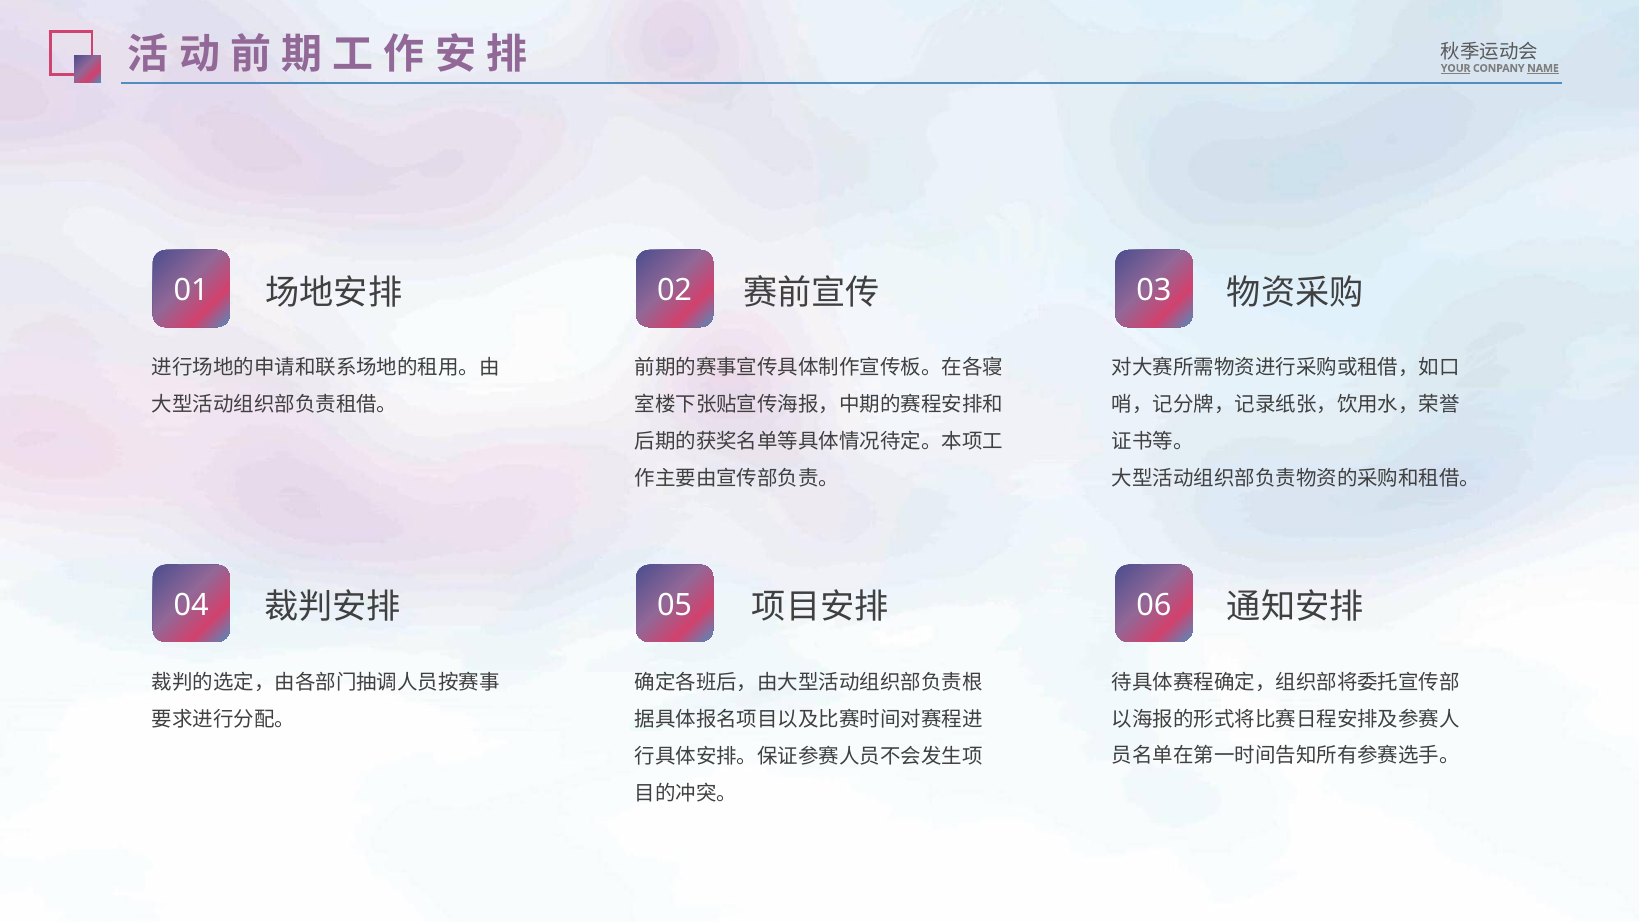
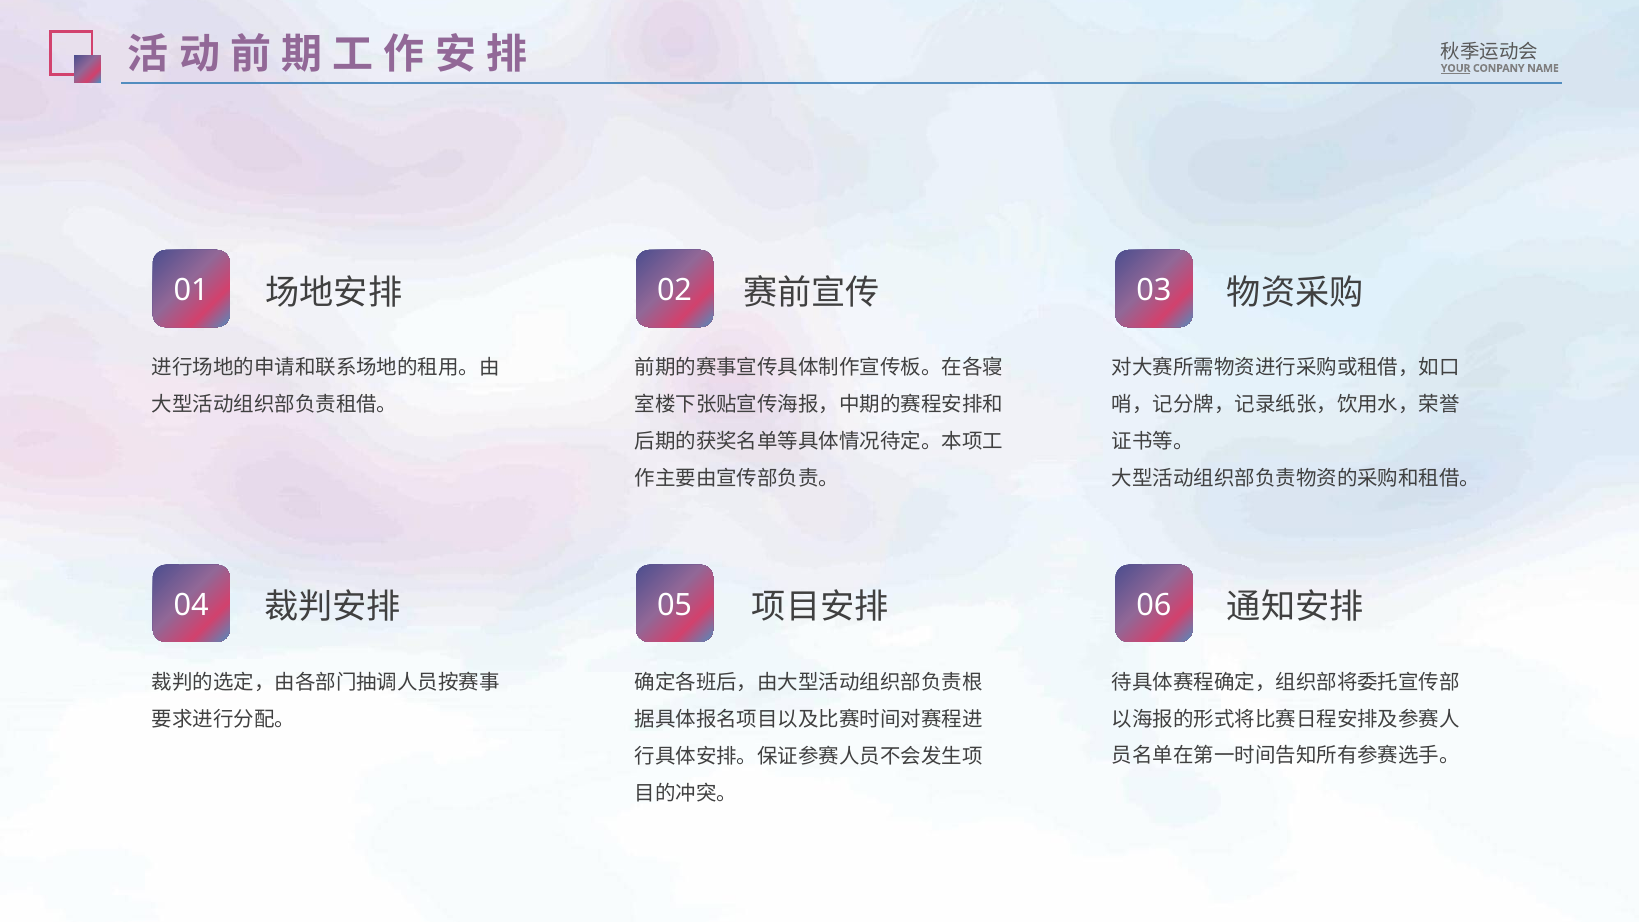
NAME underline: present -> none
